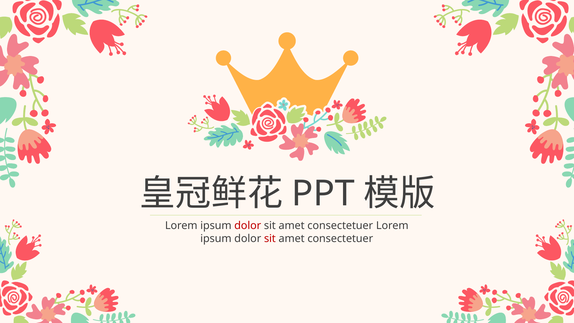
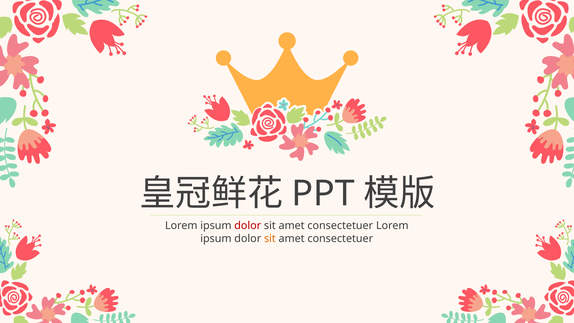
sit at (270, 238) colour: red -> orange
